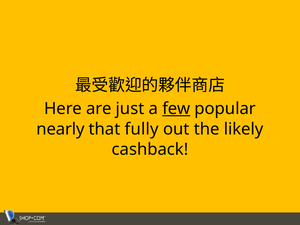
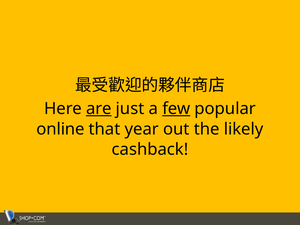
are underline: none -> present
nearly: nearly -> online
fully: fully -> year
